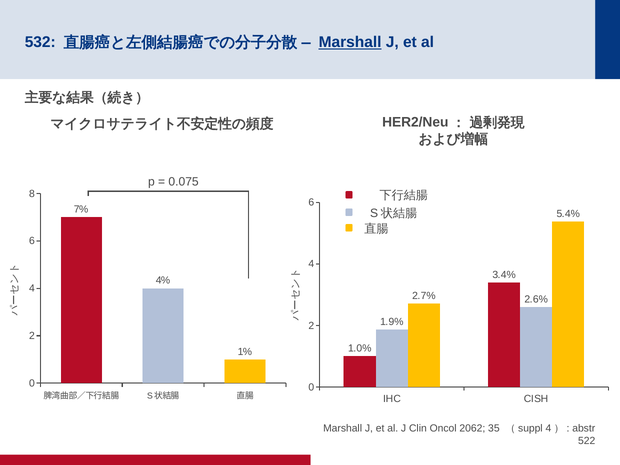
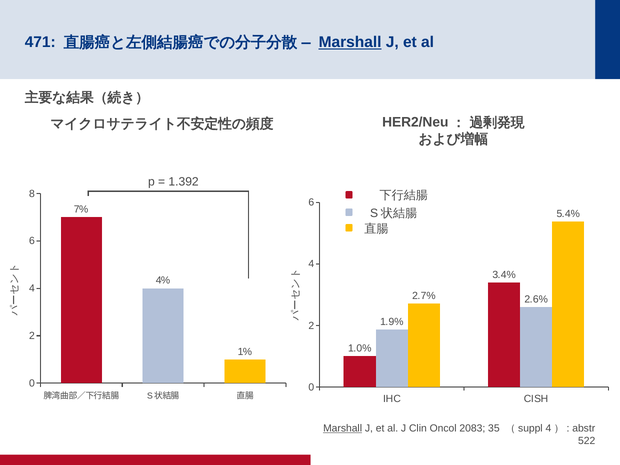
532: 532 -> 471
0.075: 0.075 -> 1.392
Marshall at (343, 428) underline: none -> present
2062: 2062 -> 2083
